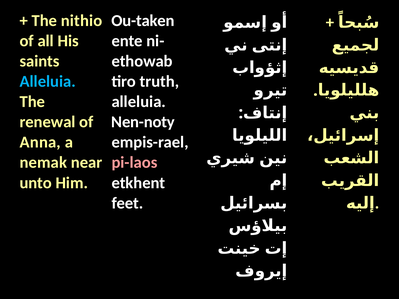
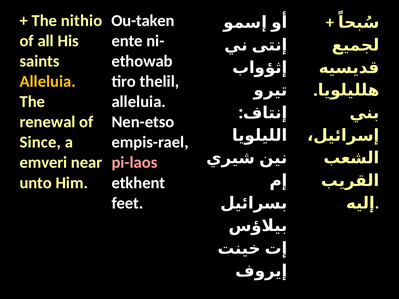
Alleluia at (48, 81) colour: light blue -> yellow
truth: truth -> thelil
Nen-noty: Nen-noty -> Nen-etso
Anna: Anna -> Since
nemak: nemak -> emveri
